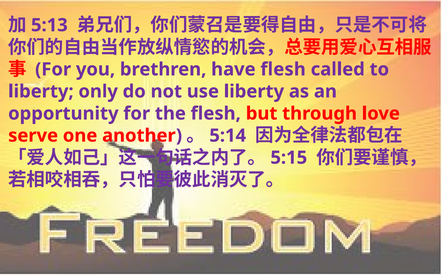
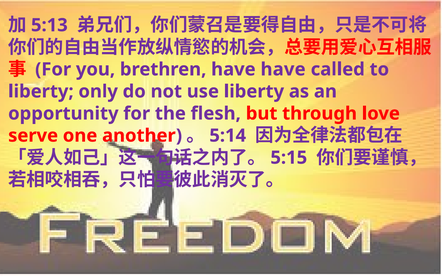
have flesh: flesh -> have
